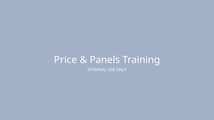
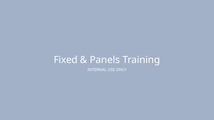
Price: Price -> Fixed
